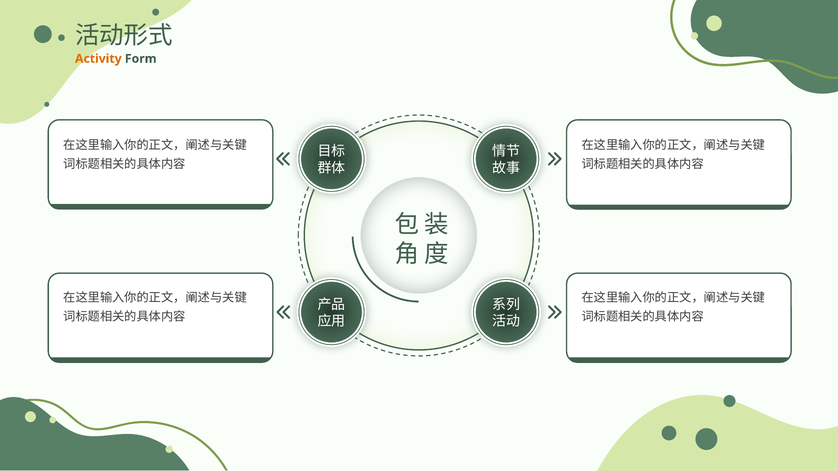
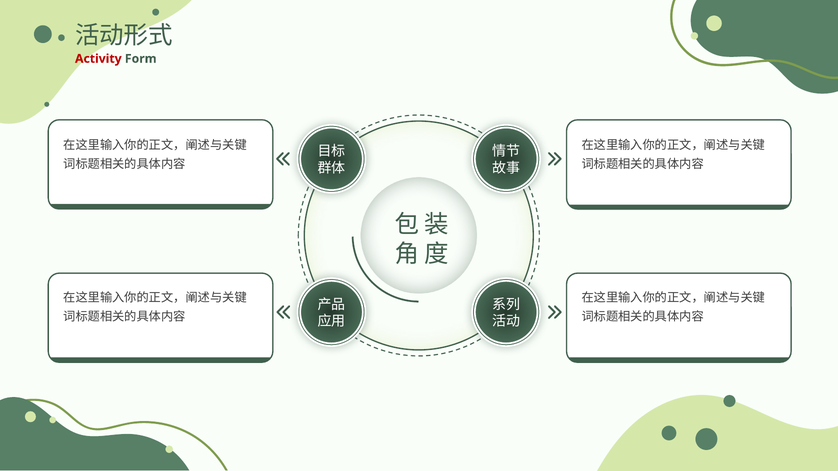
Activity colour: orange -> red
